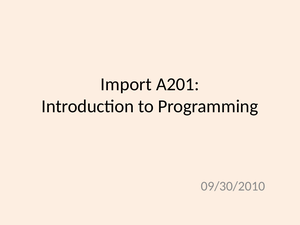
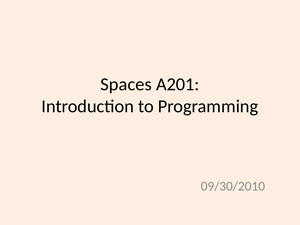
Import: Import -> Spaces
